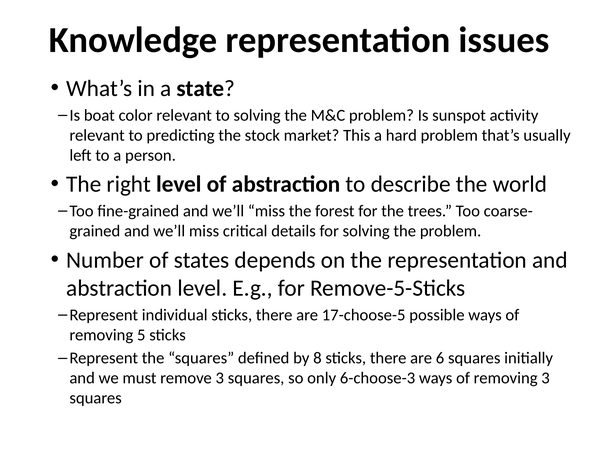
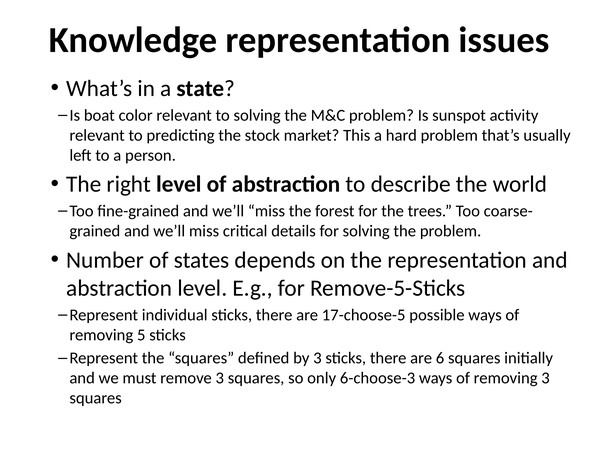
by 8: 8 -> 3
